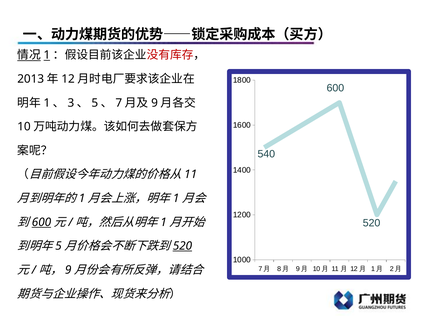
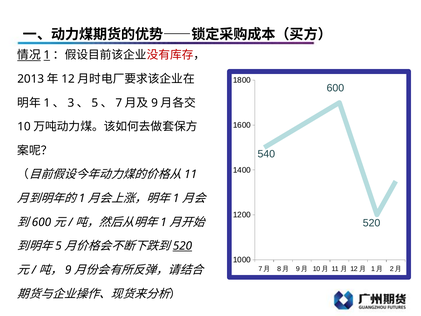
600 at (41, 222) underline: present -> none
